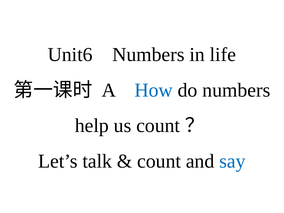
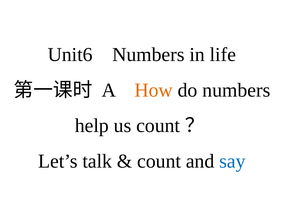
How colour: blue -> orange
